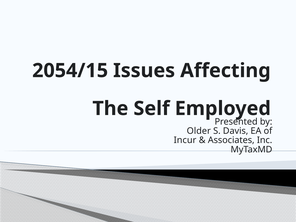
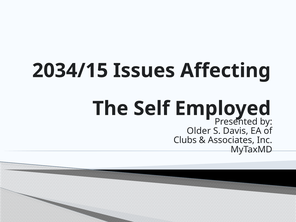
2054/15: 2054/15 -> 2034/15
Incur: Incur -> Clubs
